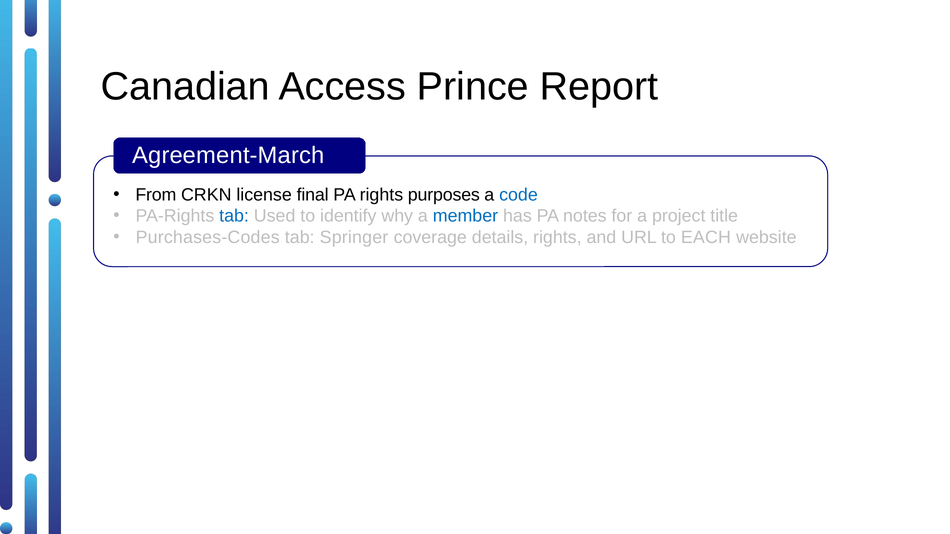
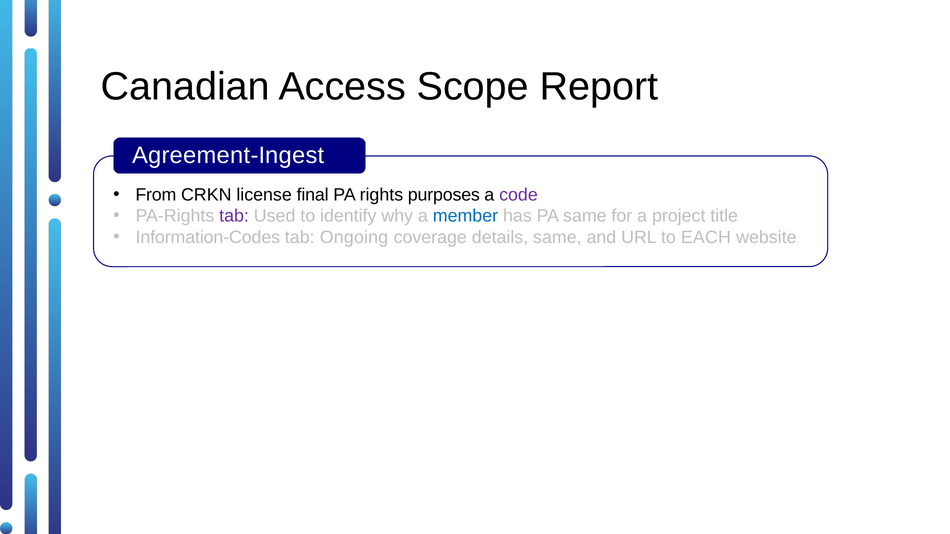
Prince: Prince -> Scope
Agreement-March: Agreement-March -> Agreement-Ingest
code colour: blue -> purple
tab at (234, 216) colour: blue -> purple
PA notes: notes -> same
Purchases-Codes: Purchases-Codes -> Information-Codes
Springer: Springer -> Ongoing
details rights: rights -> same
